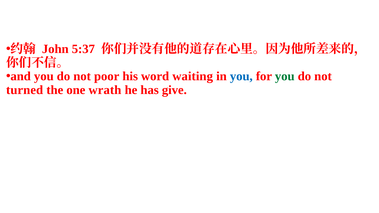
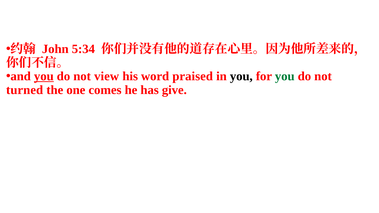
5:37: 5:37 -> 5:34
you at (44, 76) underline: none -> present
poor: poor -> view
waiting: waiting -> praised
you at (241, 76) colour: blue -> black
wrath: wrath -> comes
